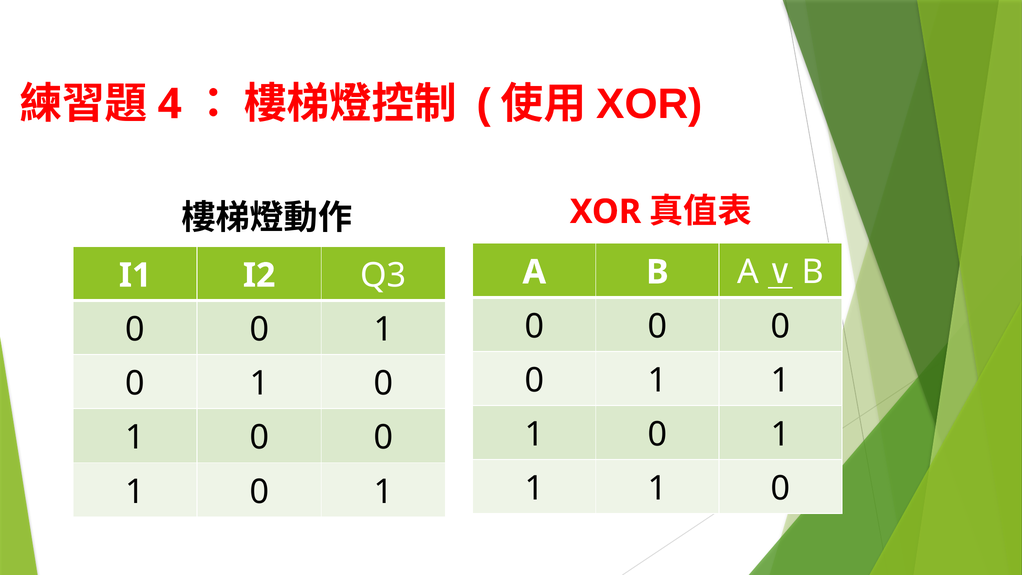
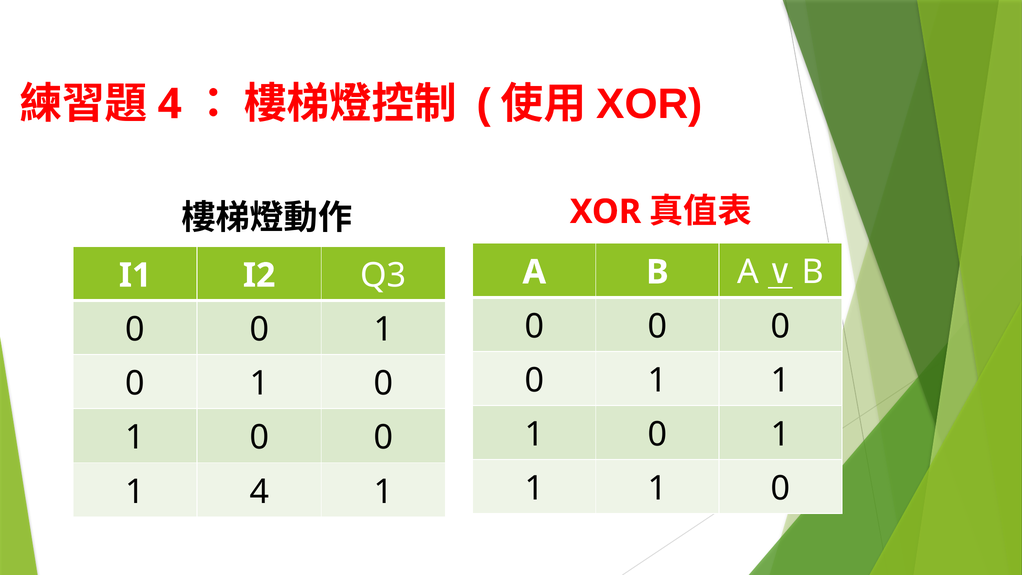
0 at (259, 492): 0 -> 4
